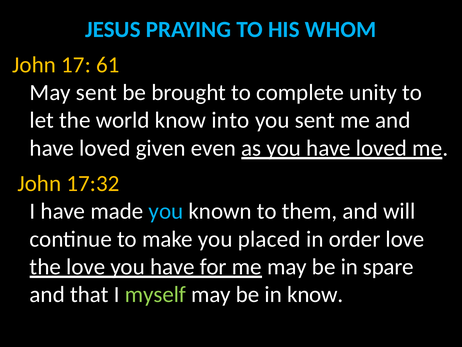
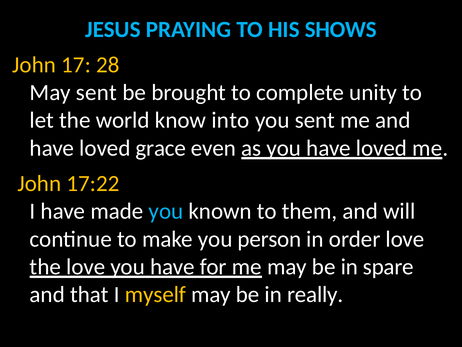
WHOM: WHOM -> SHOWS
61: 61 -> 28
given: given -> grace
17:32: 17:32 -> 17:22
placed: placed -> person
myself colour: light green -> yellow
in know: know -> really
